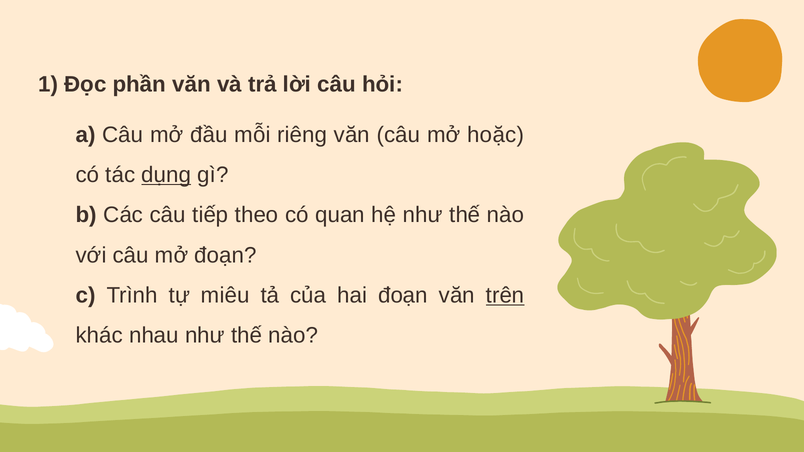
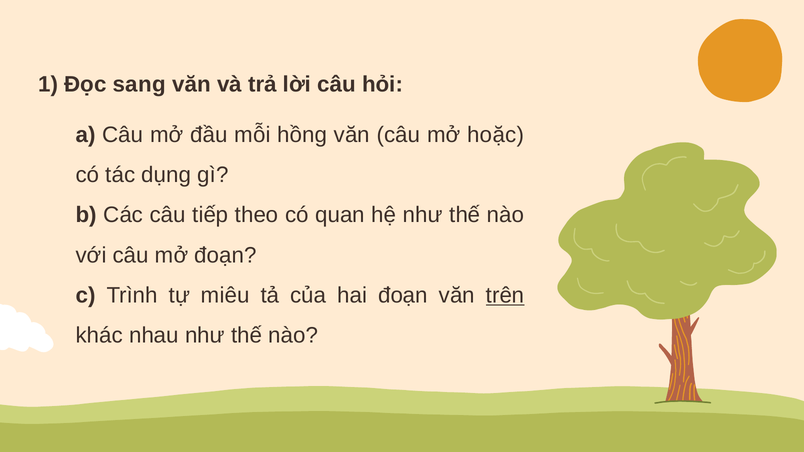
phần: phần -> sang
riêng: riêng -> hồng
dụng underline: present -> none
